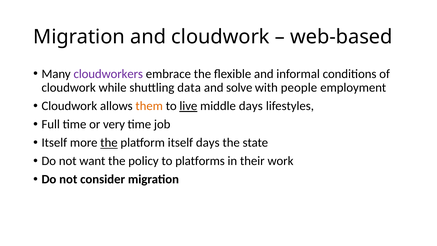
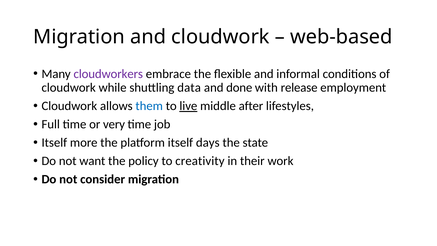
solve: solve -> done
people: people -> release
them colour: orange -> blue
middle days: days -> after
the at (109, 143) underline: present -> none
platforms: platforms -> creativity
